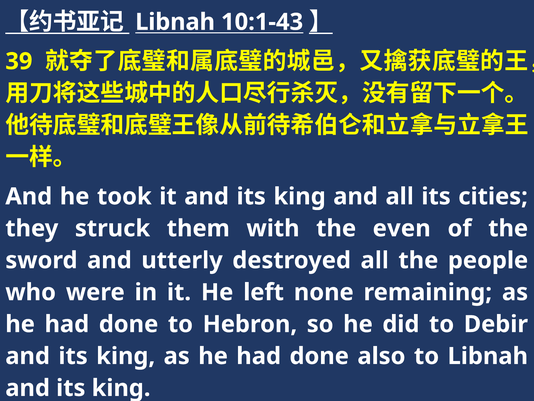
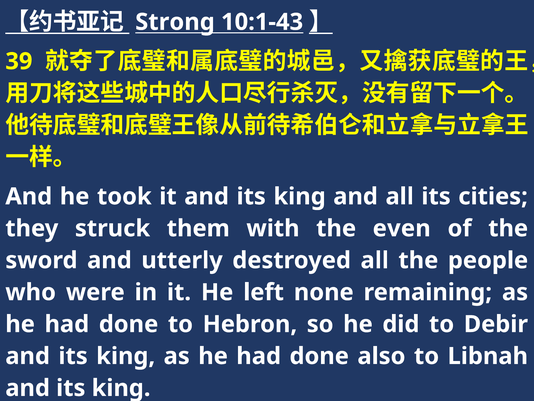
Libnah at (175, 22): Libnah -> Strong
